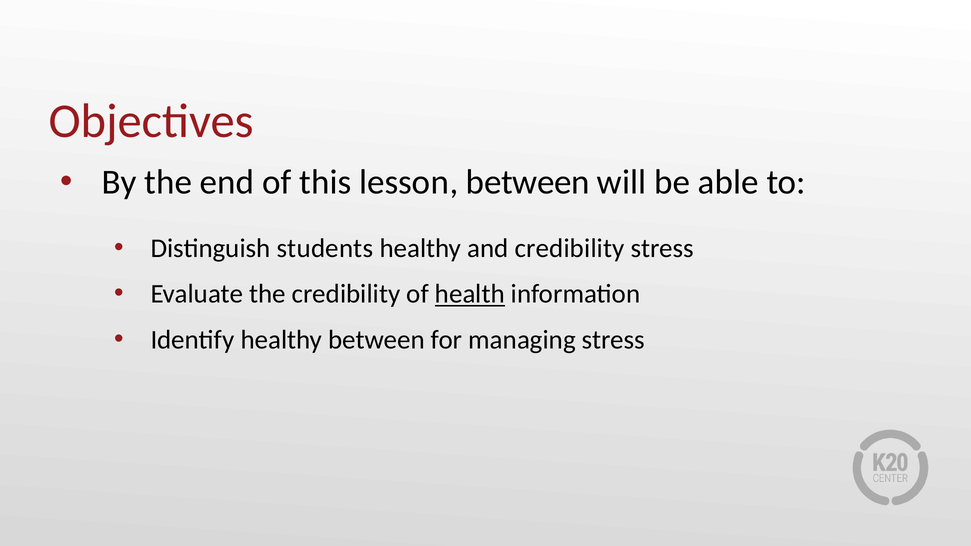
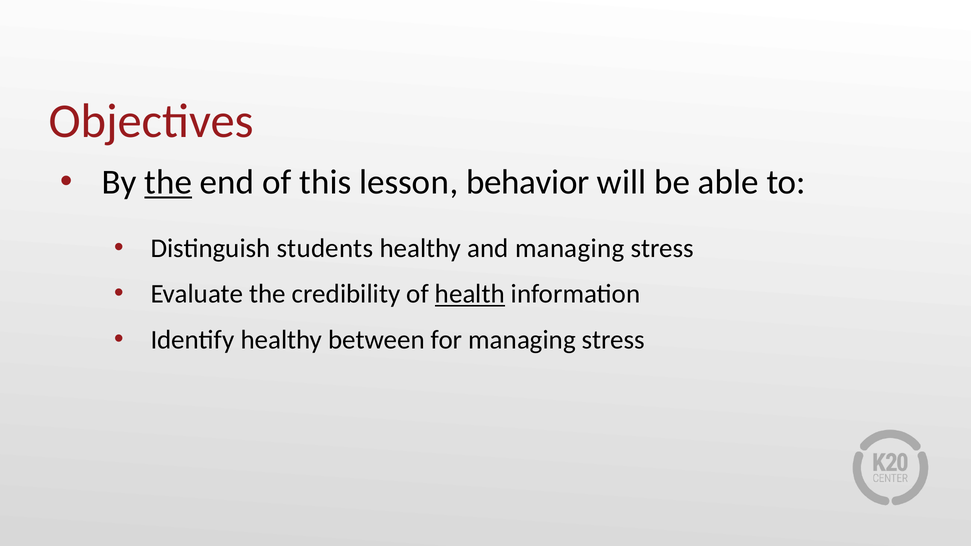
the at (168, 182) underline: none -> present
lesson between: between -> behavior
and credibility: credibility -> managing
